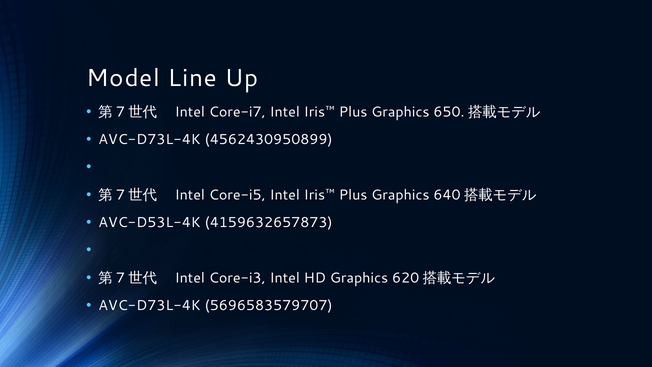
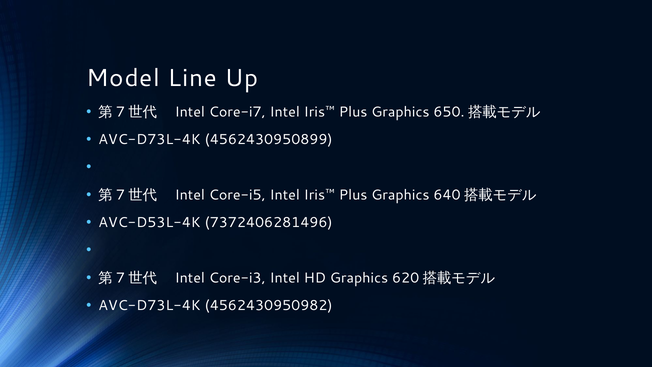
4159632657873: 4159632657873 -> 7372406281496
5696583579707: 5696583579707 -> 4562430950982
